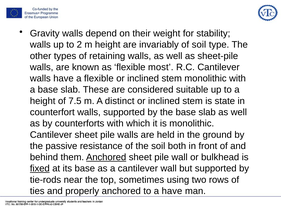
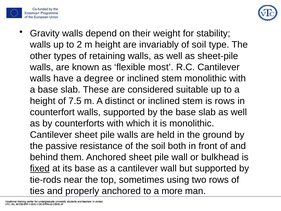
a flexible: flexible -> degree
is state: state -> rows
Anchored at (106, 157) underline: present -> none
a have: have -> more
